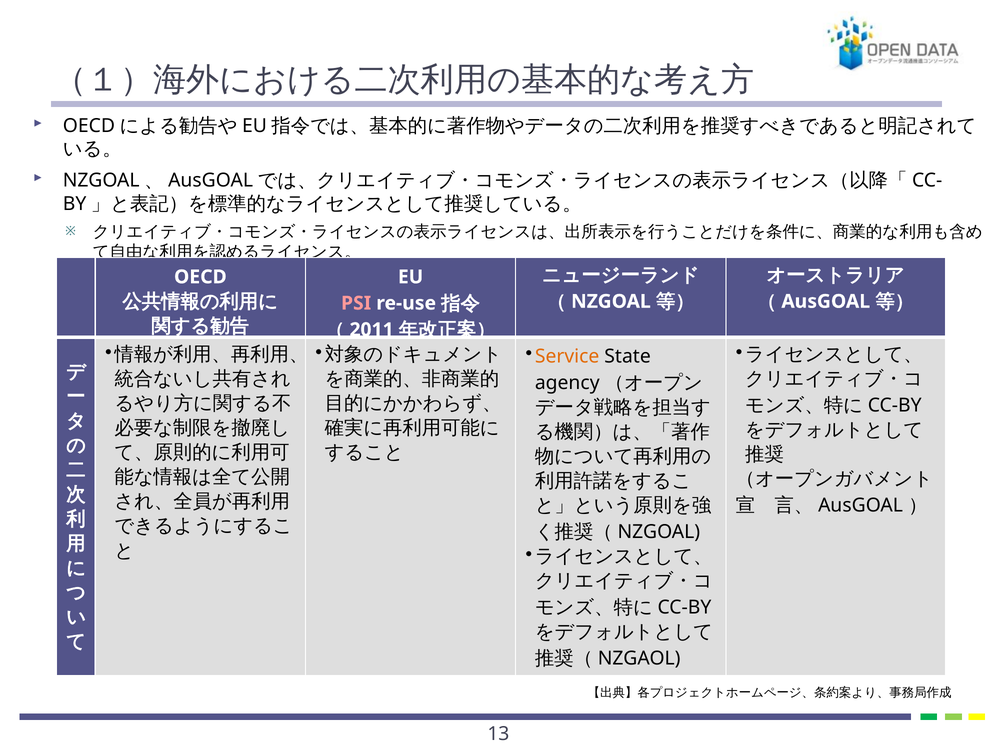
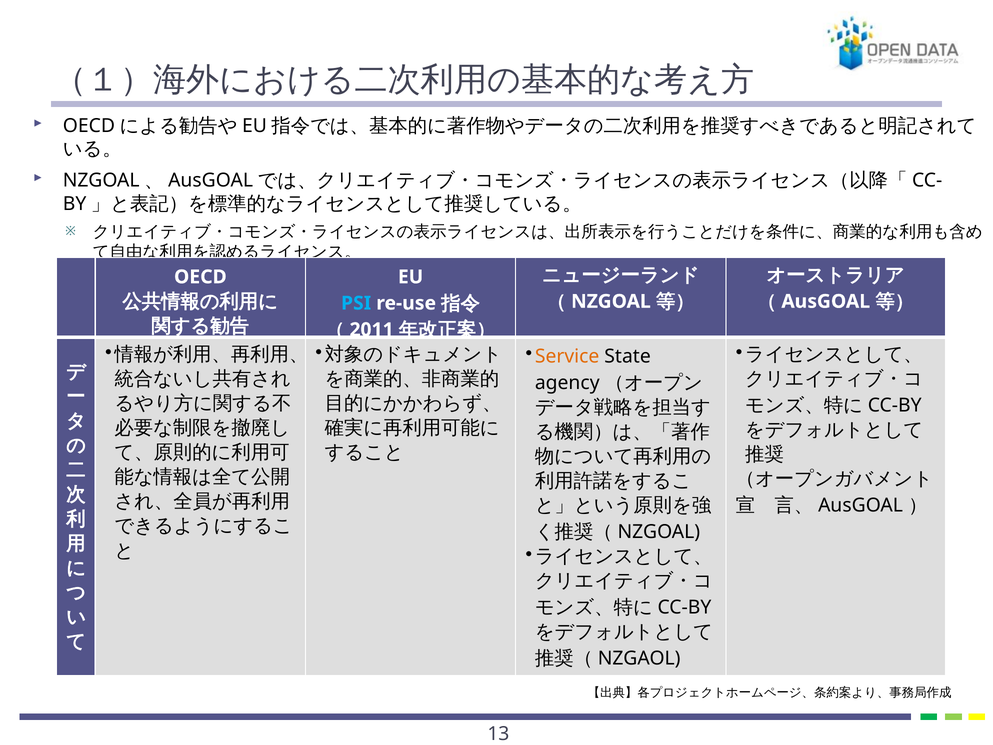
PSI colour: pink -> light blue
